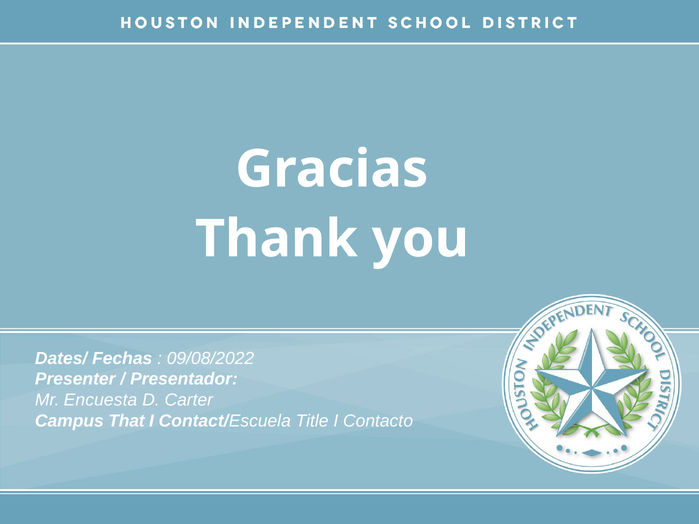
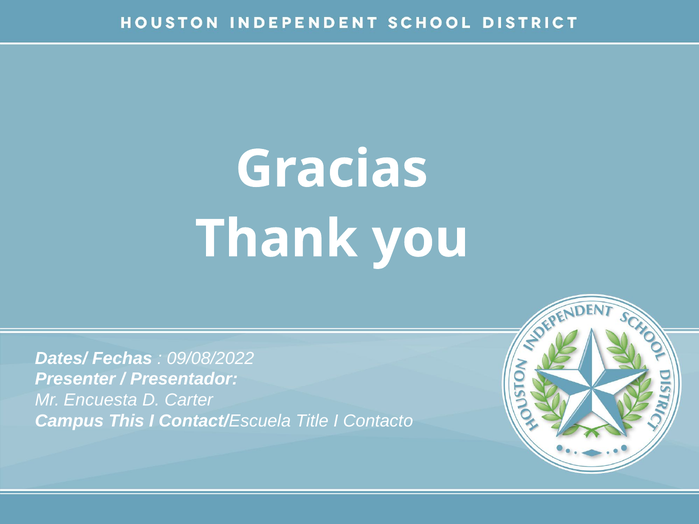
That: That -> This
